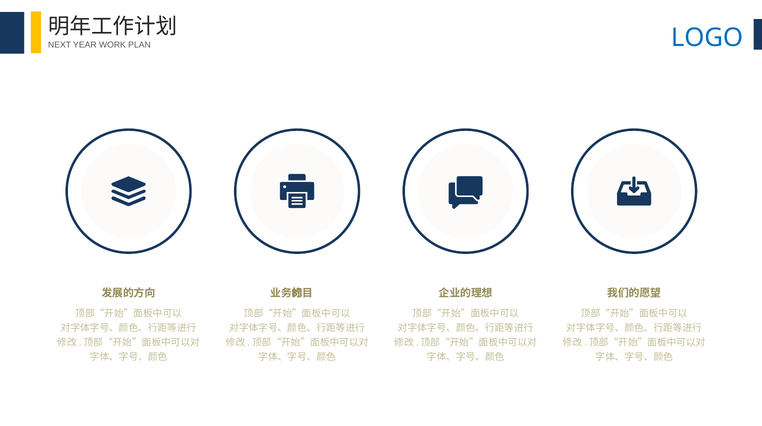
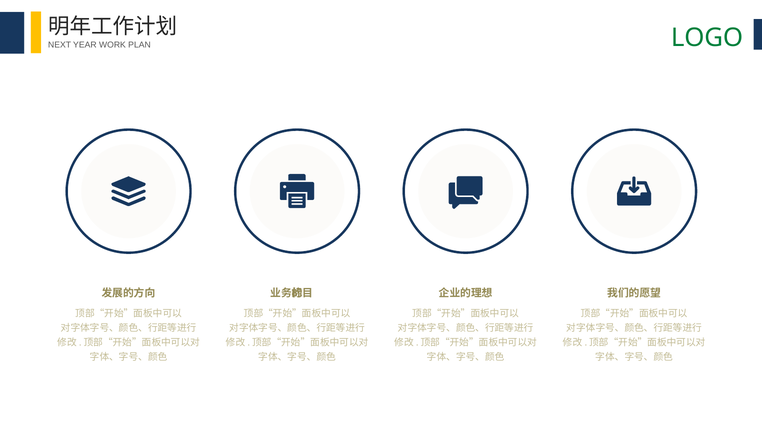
LOGO colour: blue -> green
